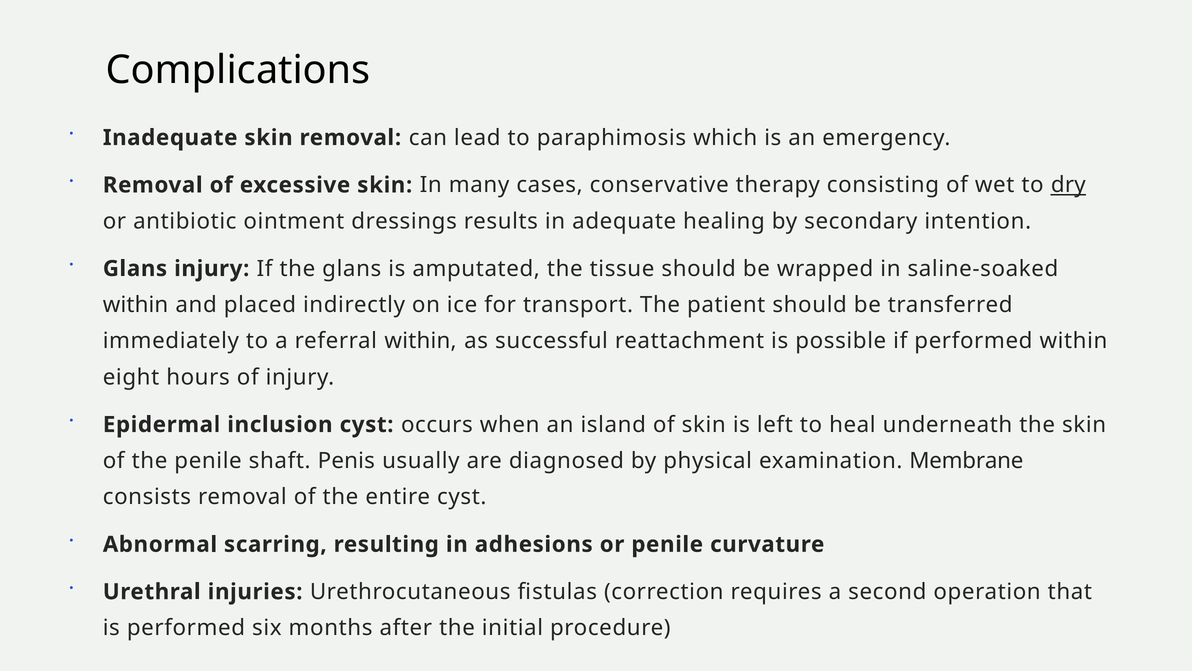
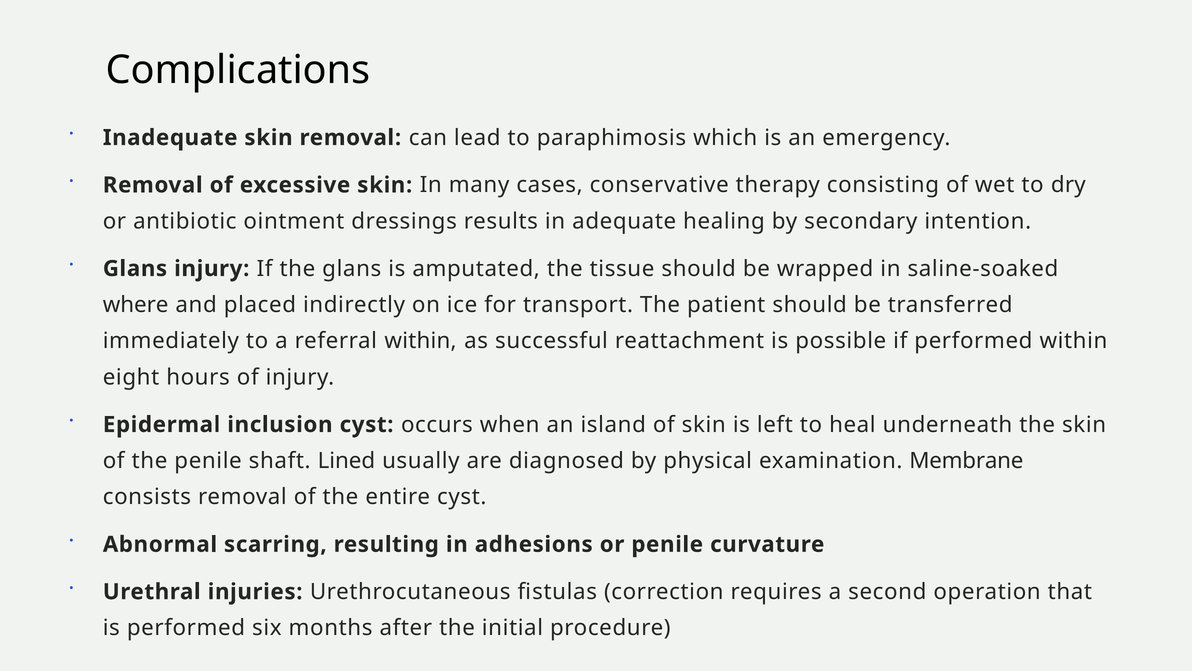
dry underline: present -> none
within at (136, 305): within -> where
Penis: Penis -> Lined
